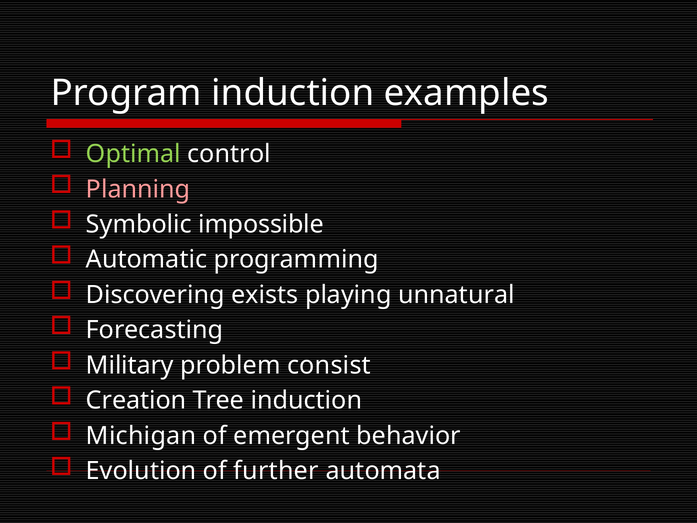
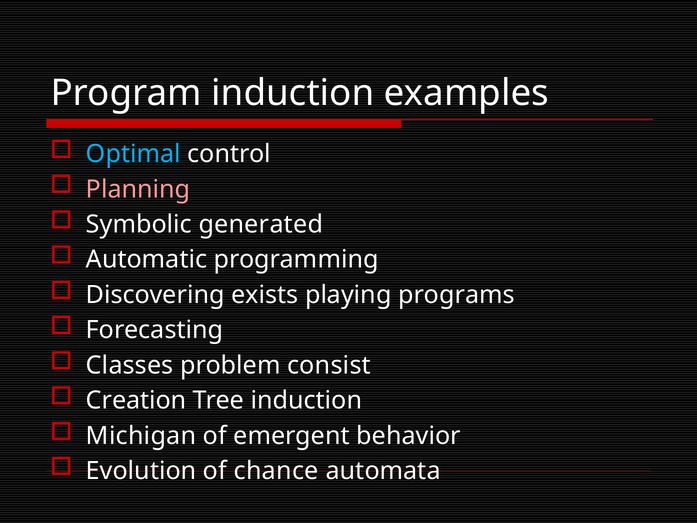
Optimal colour: light green -> light blue
impossible: impossible -> generated
unnatural: unnatural -> programs
Military: Military -> Classes
further: further -> chance
